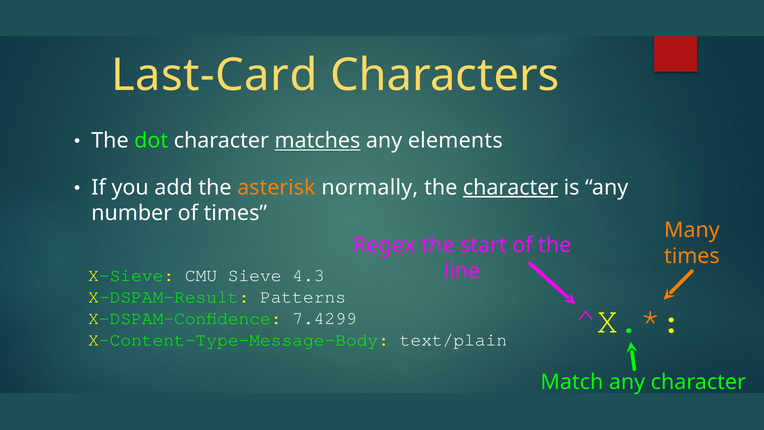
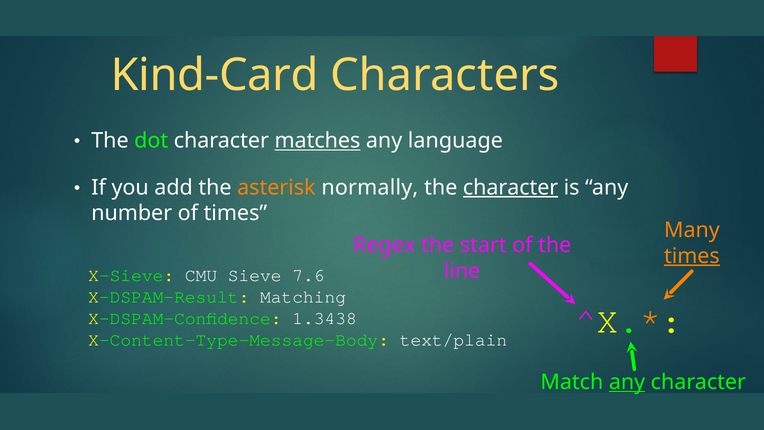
Last-Card: Last-Card -> Kind-Card
elements: elements -> language
times at (692, 256) underline: none -> present
4.3: 4.3 -> 7.6
Patterns: Patterns -> Matching
7.4299: 7.4299 -> 1.3438
any at (627, 382) underline: none -> present
